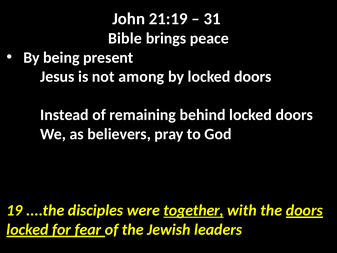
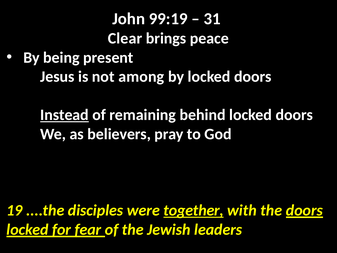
21:19: 21:19 -> 99:19
Bible: Bible -> Clear
Instead underline: none -> present
